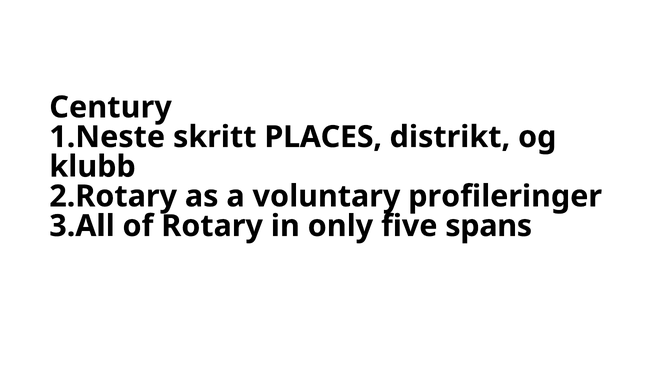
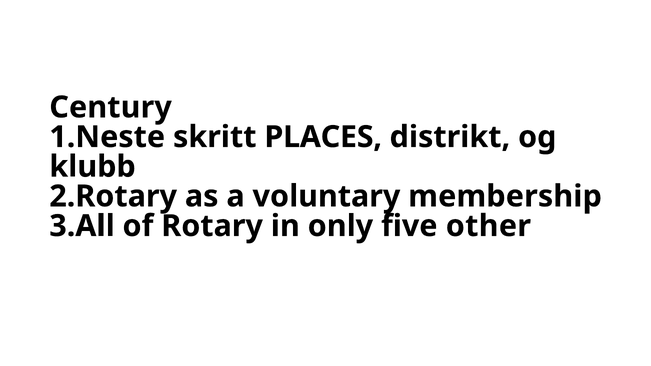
profileringer: profileringer -> membership
spans: spans -> other
